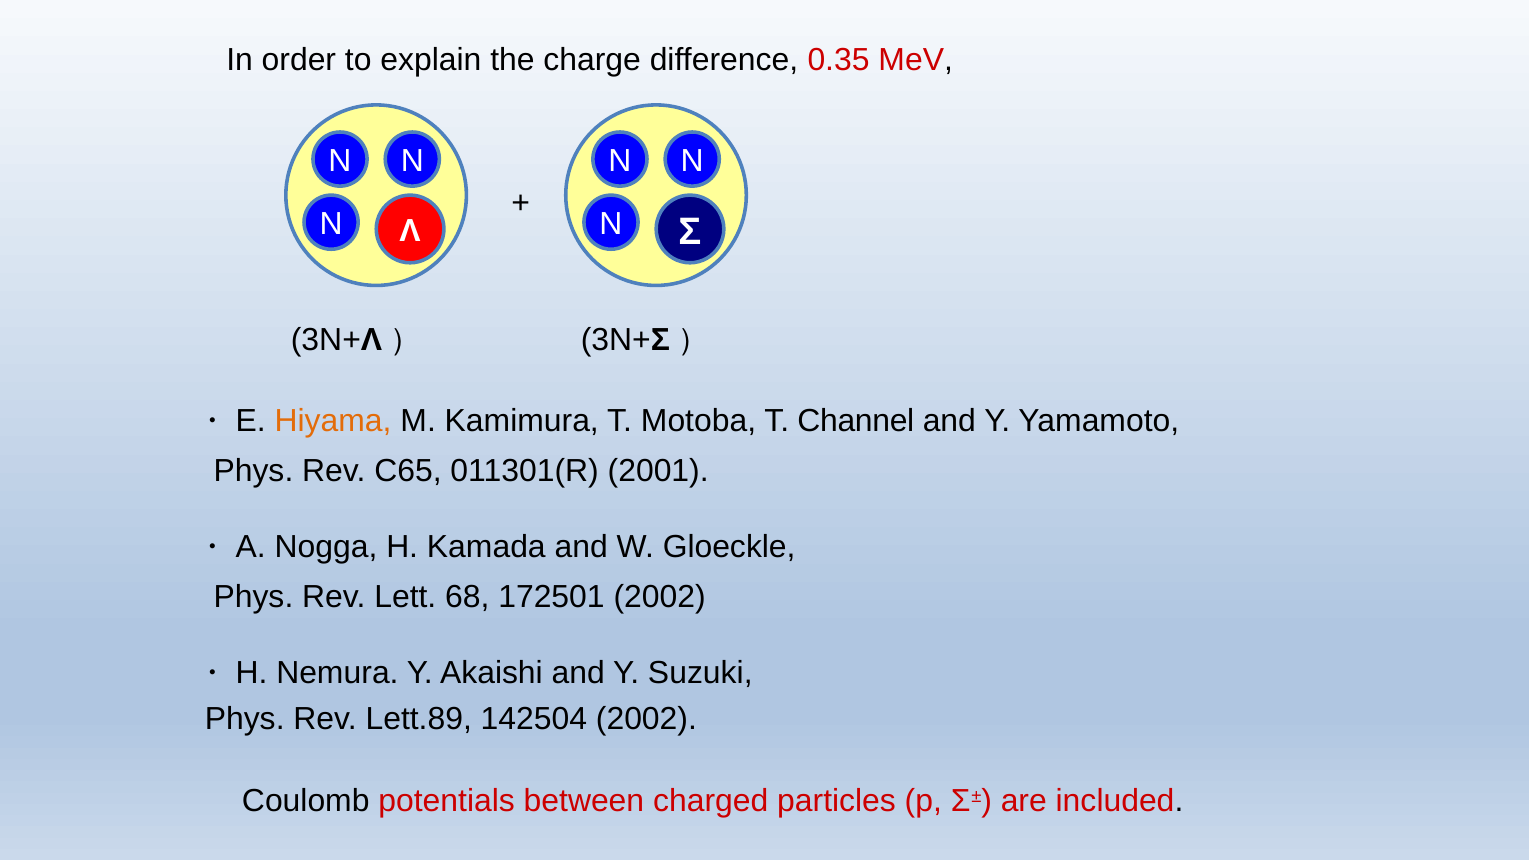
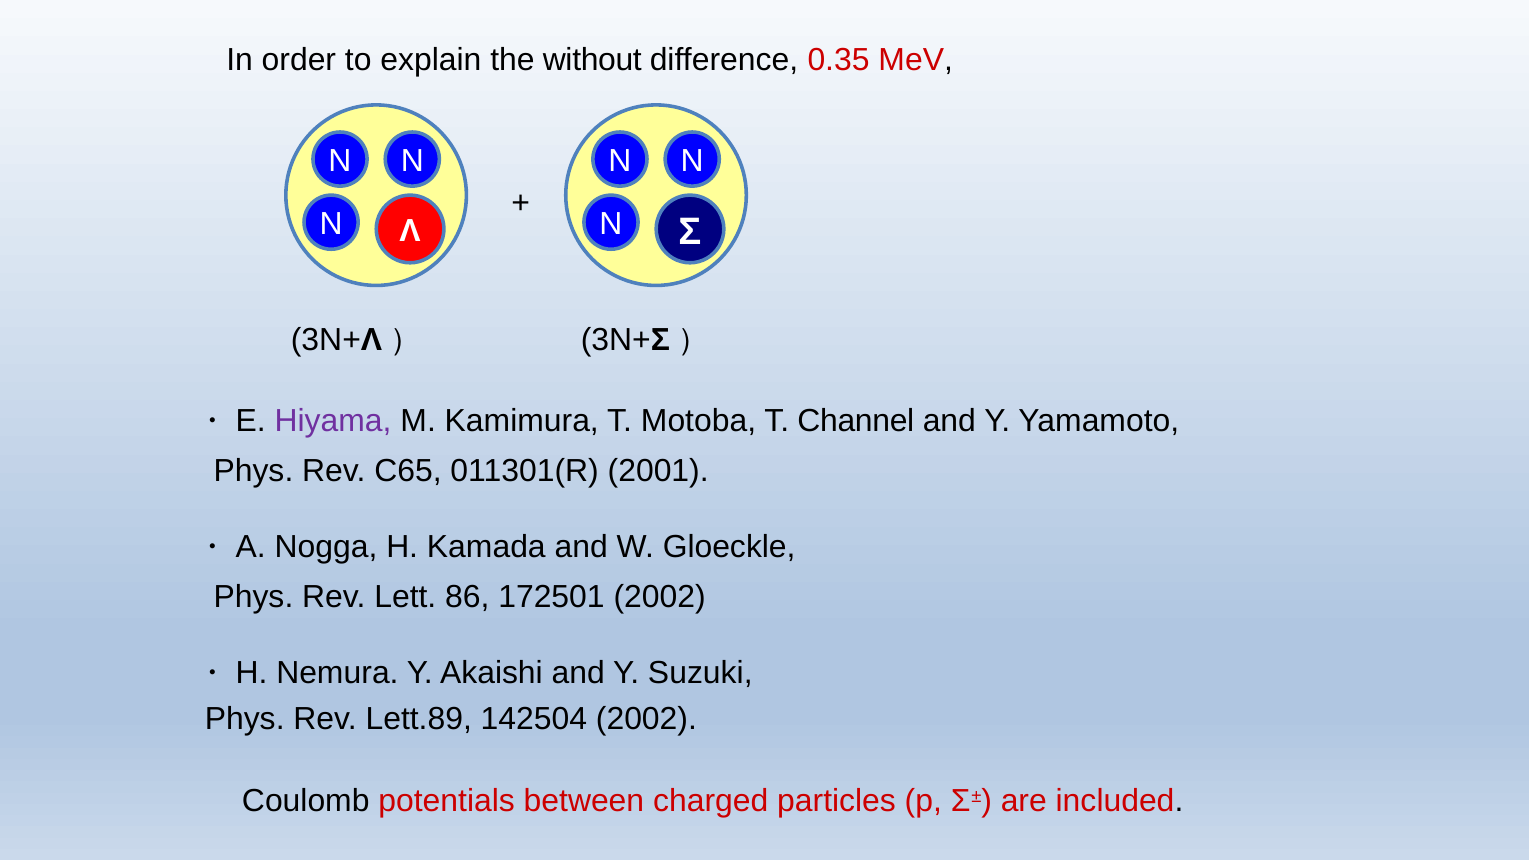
charge: charge -> without
Hiyama colour: orange -> purple
68: 68 -> 86
